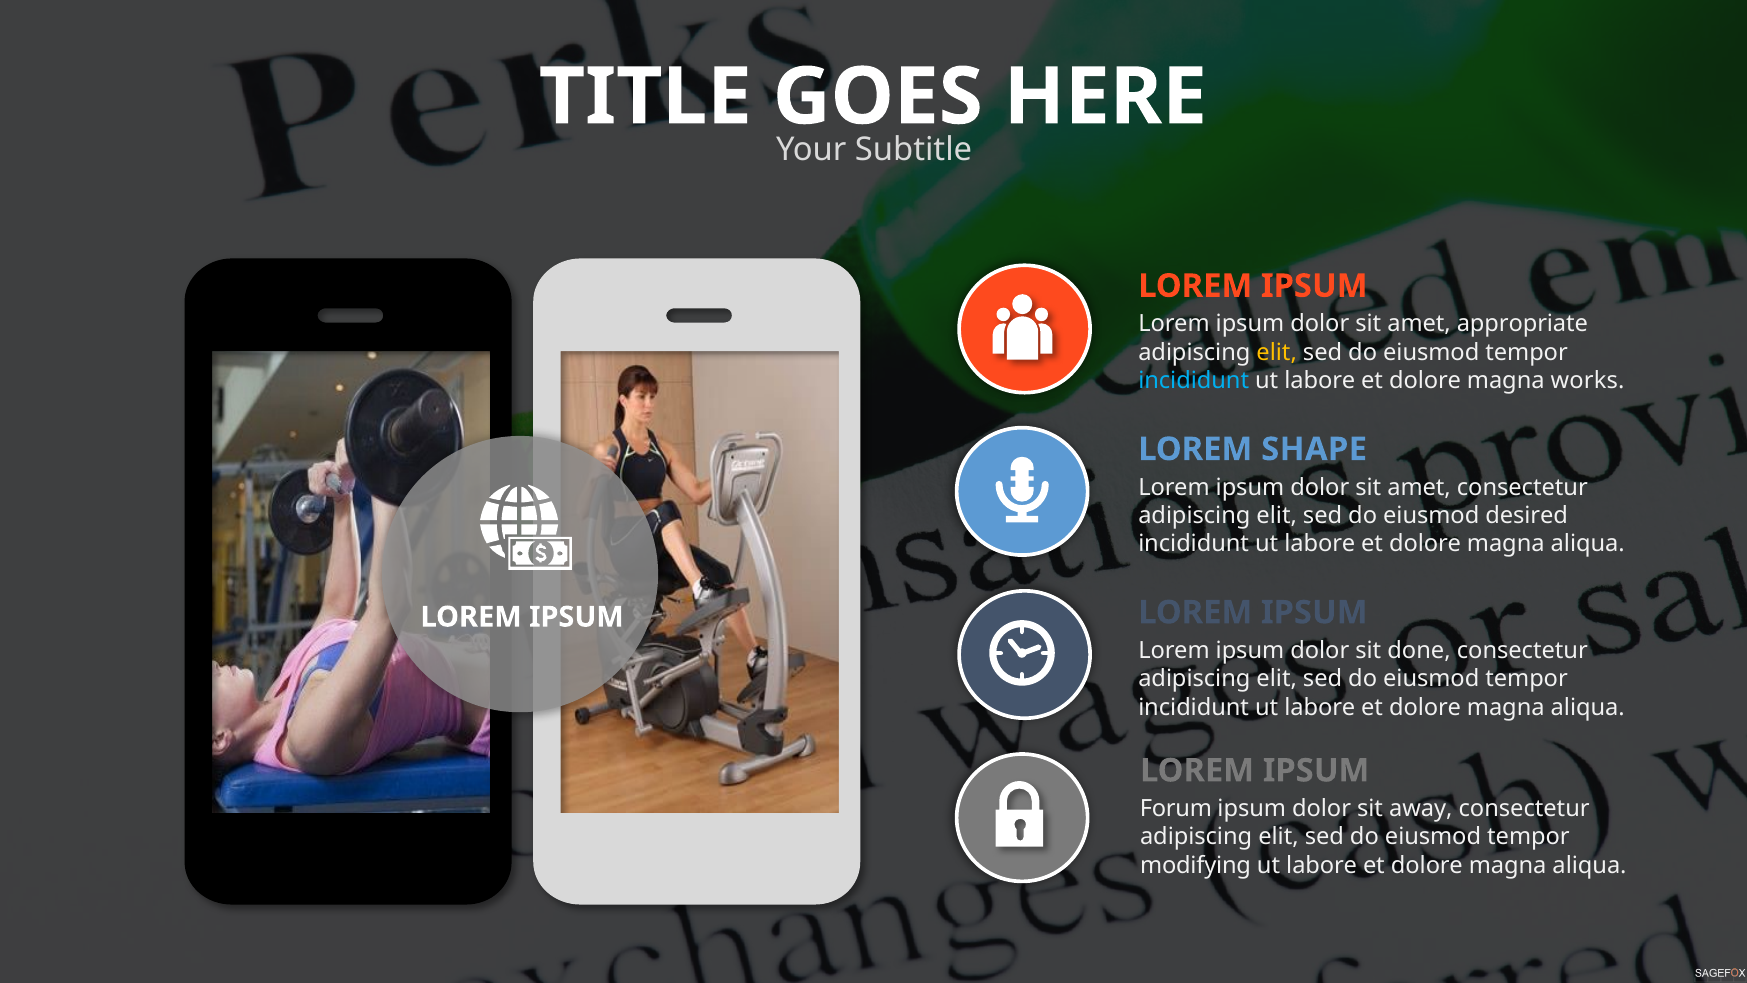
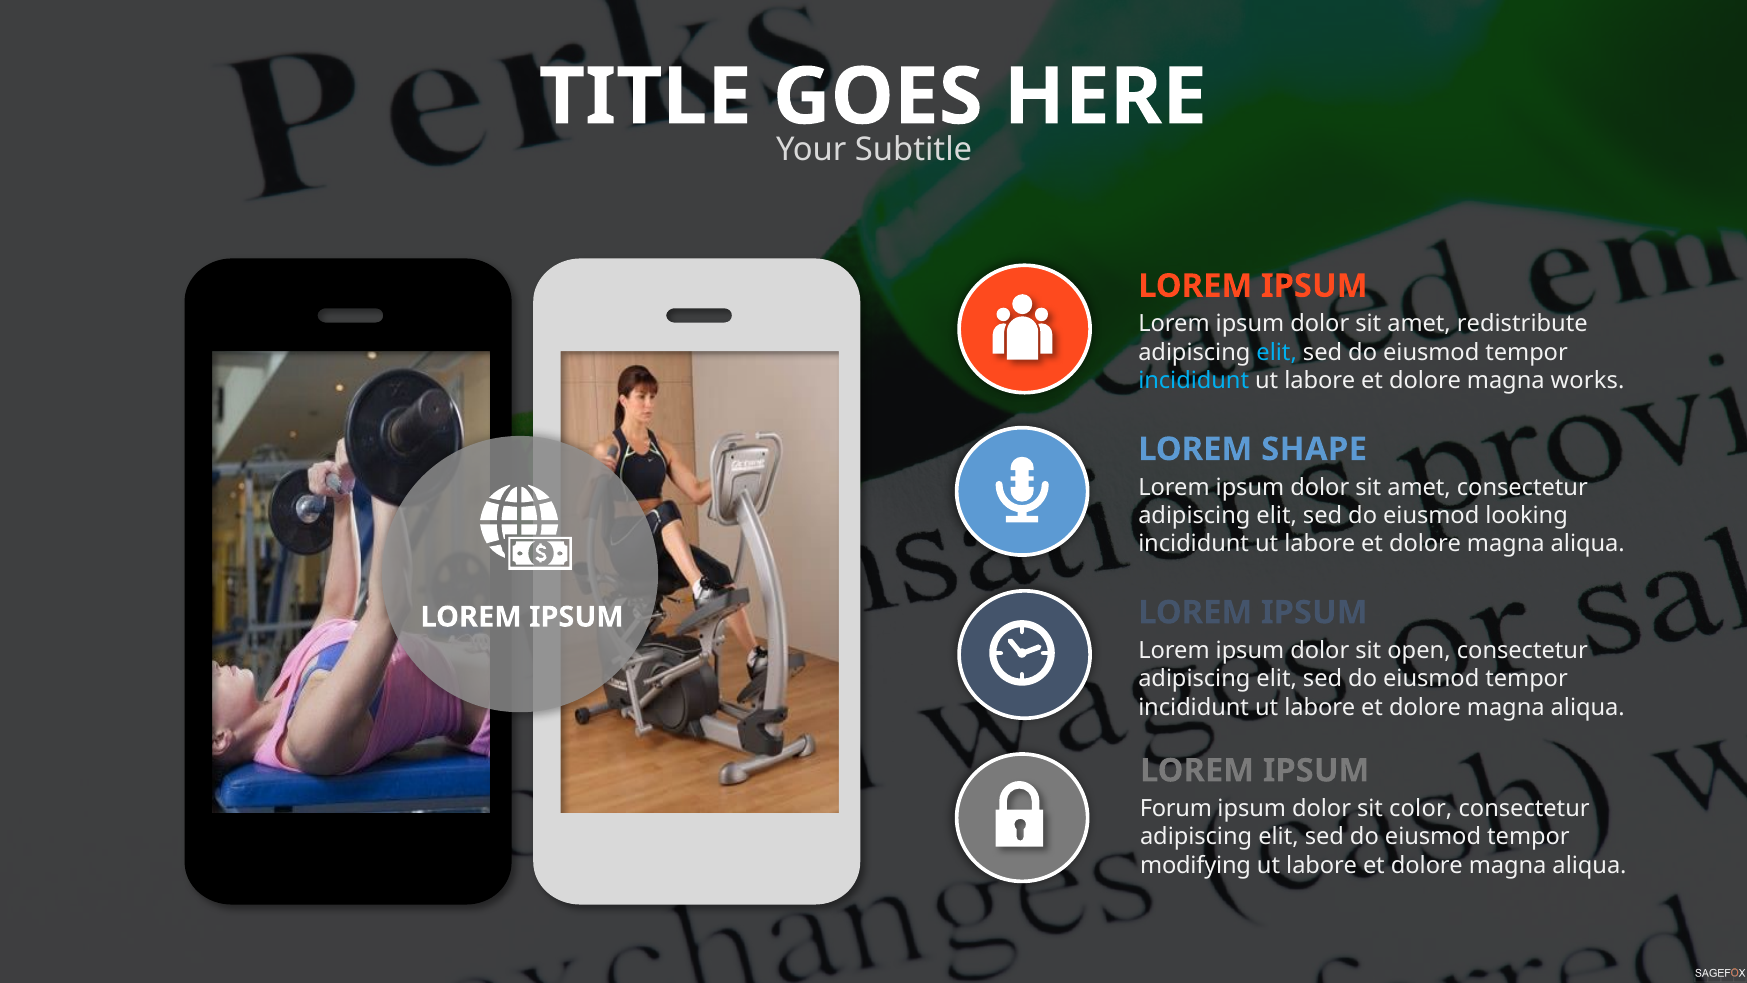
appropriate: appropriate -> redistribute
elit at (1277, 352) colour: yellow -> light blue
desired: desired -> looking
done: done -> open
away: away -> color
